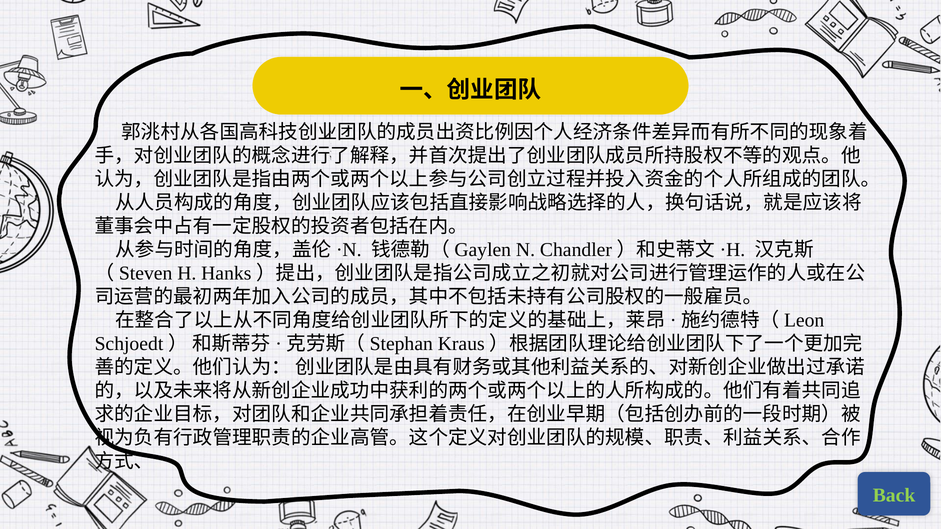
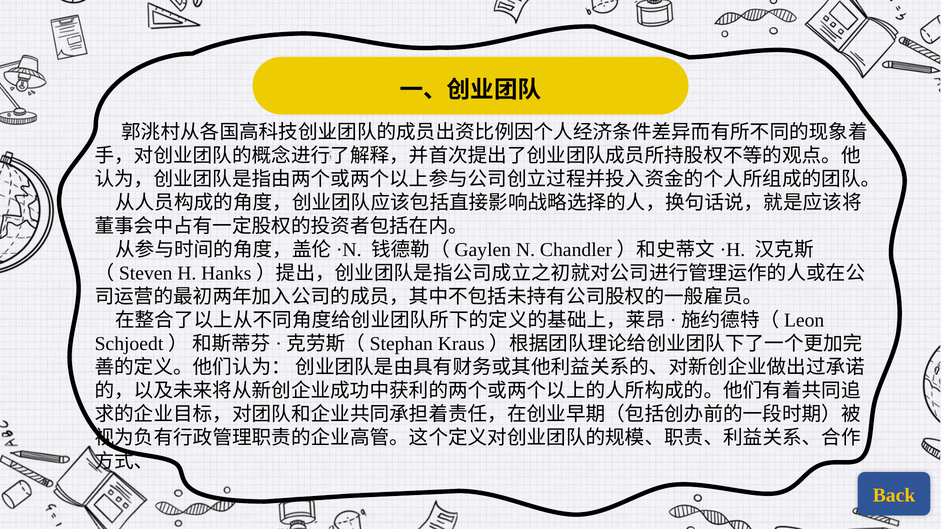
Back colour: light green -> yellow
